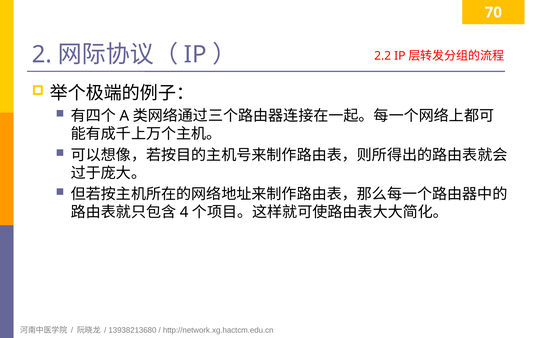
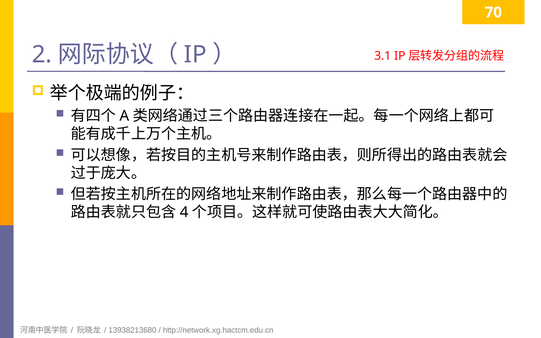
2.2: 2.2 -> 3.1
